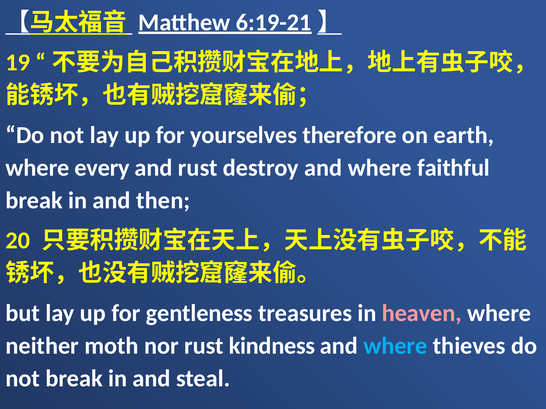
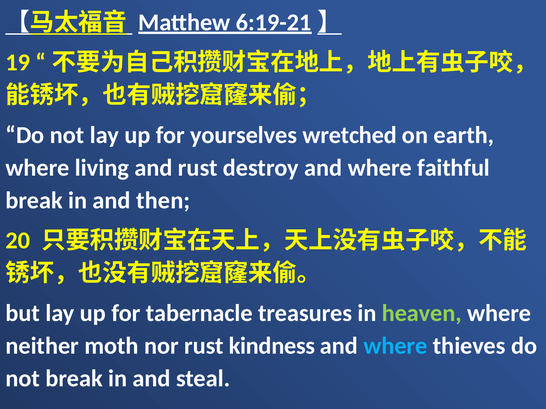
therefore: therefore -> wretched
every: every -> living
gentleness: gentleness -> tabernacle
heaven colour: pink -> light green
